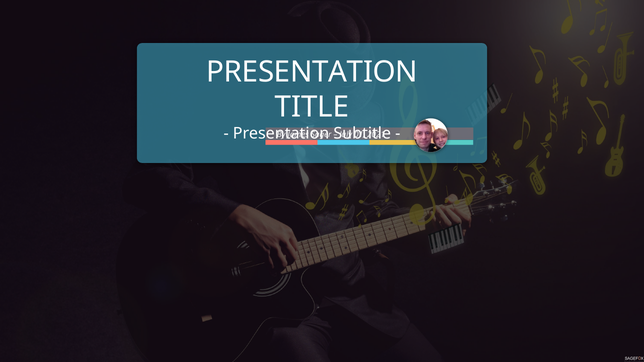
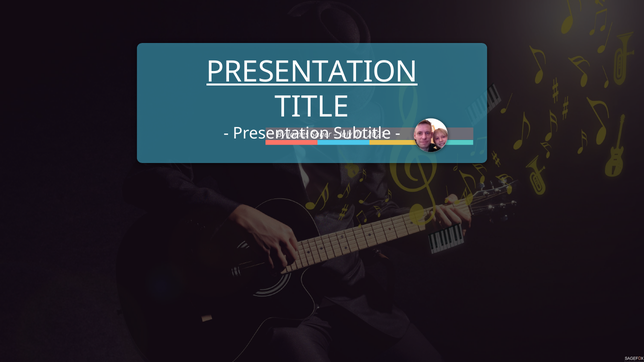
PRESENTATION at (312, 72) underline: none -> present
